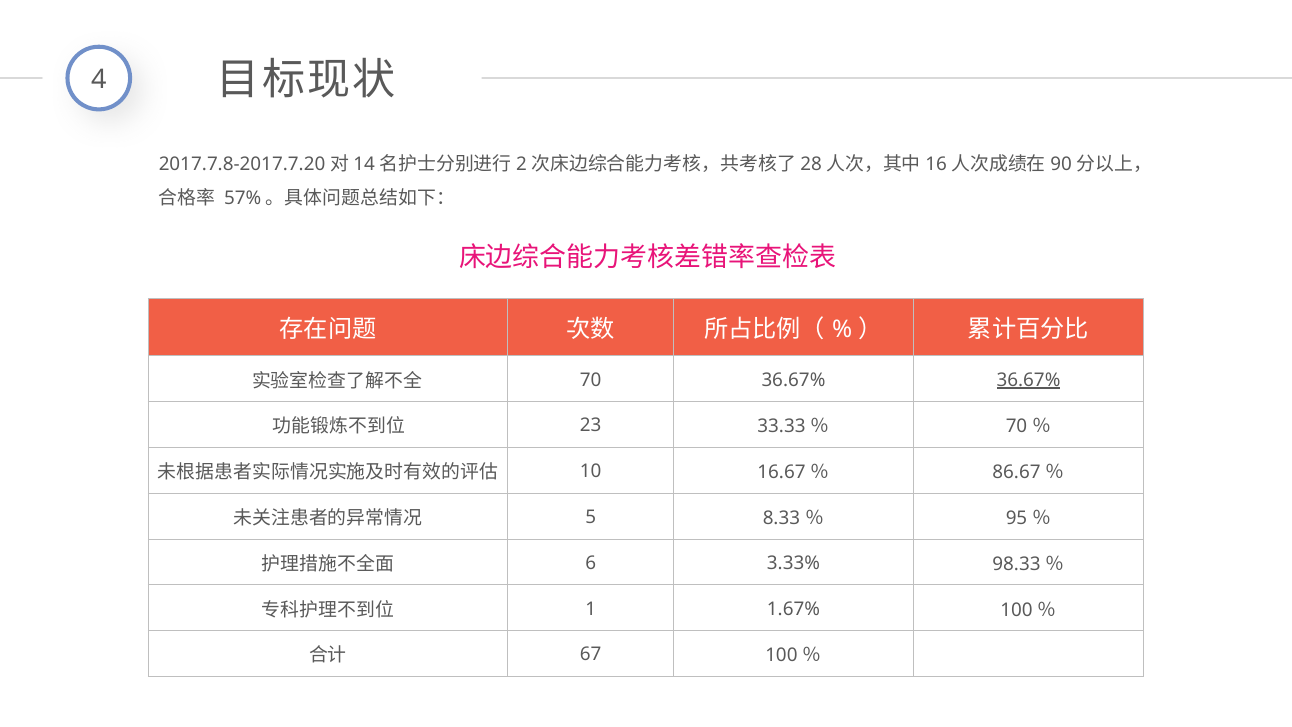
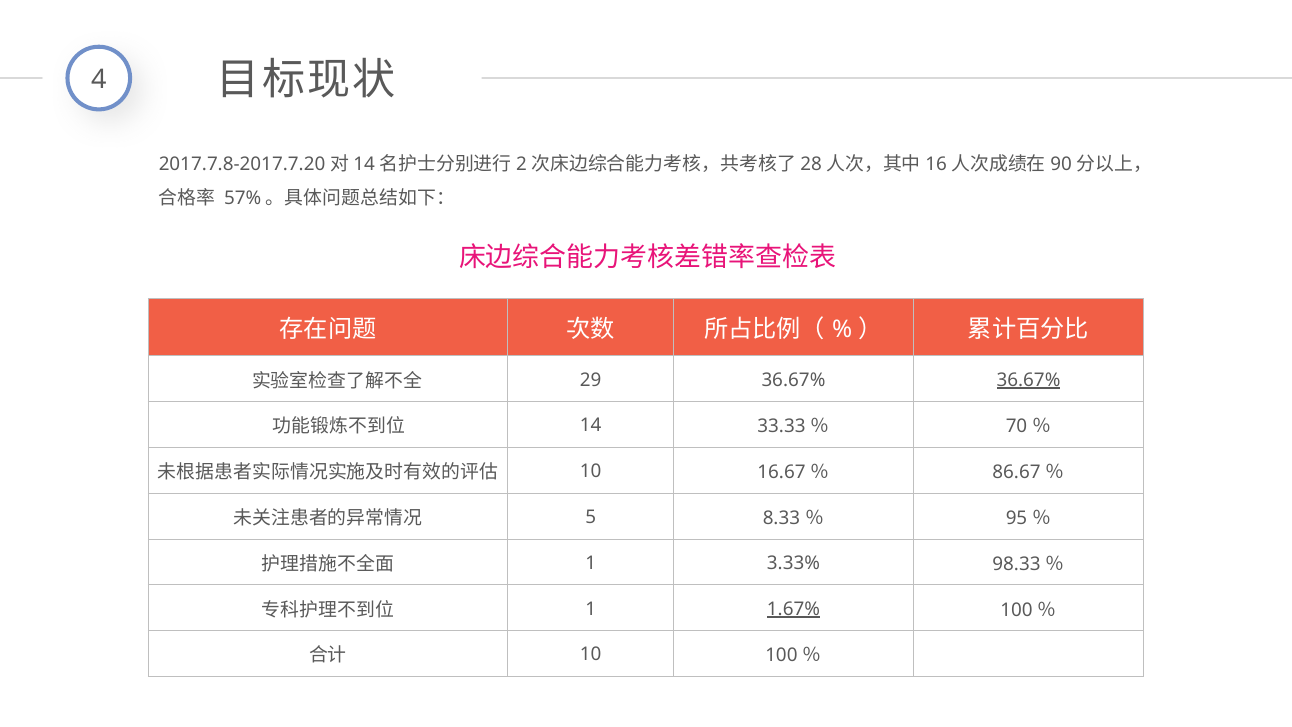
70 at (591, 380): 70 -> 29
23: 23 -> 14
6 at (591, 563): 6 -> 1
1.67% underline: none -> present
67 at (591, 654): 67 -> 10
